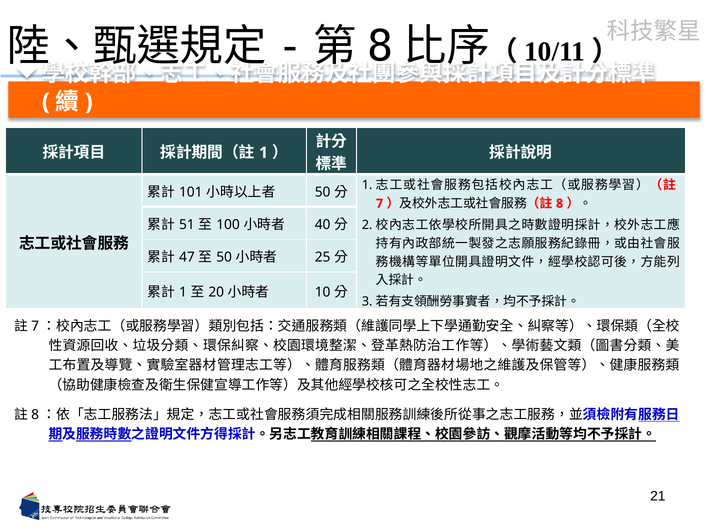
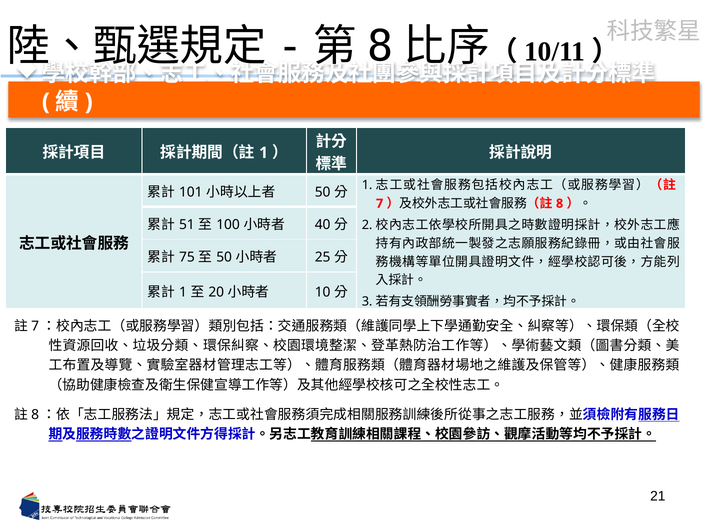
47: 47 -> 75
